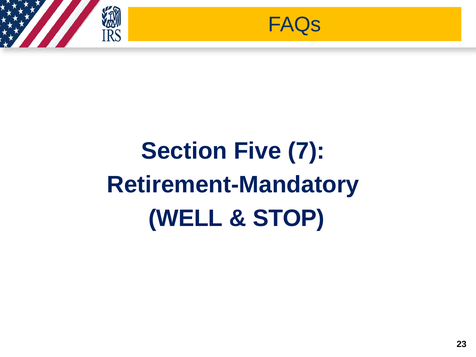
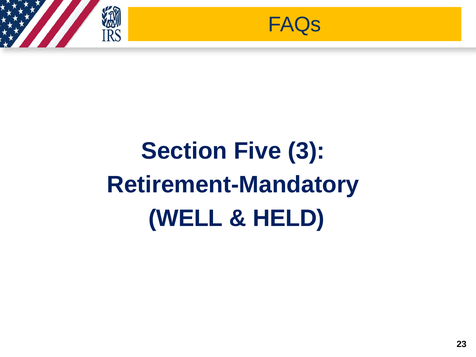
7: 7 -> 3
STOP: STOP -> HELD
